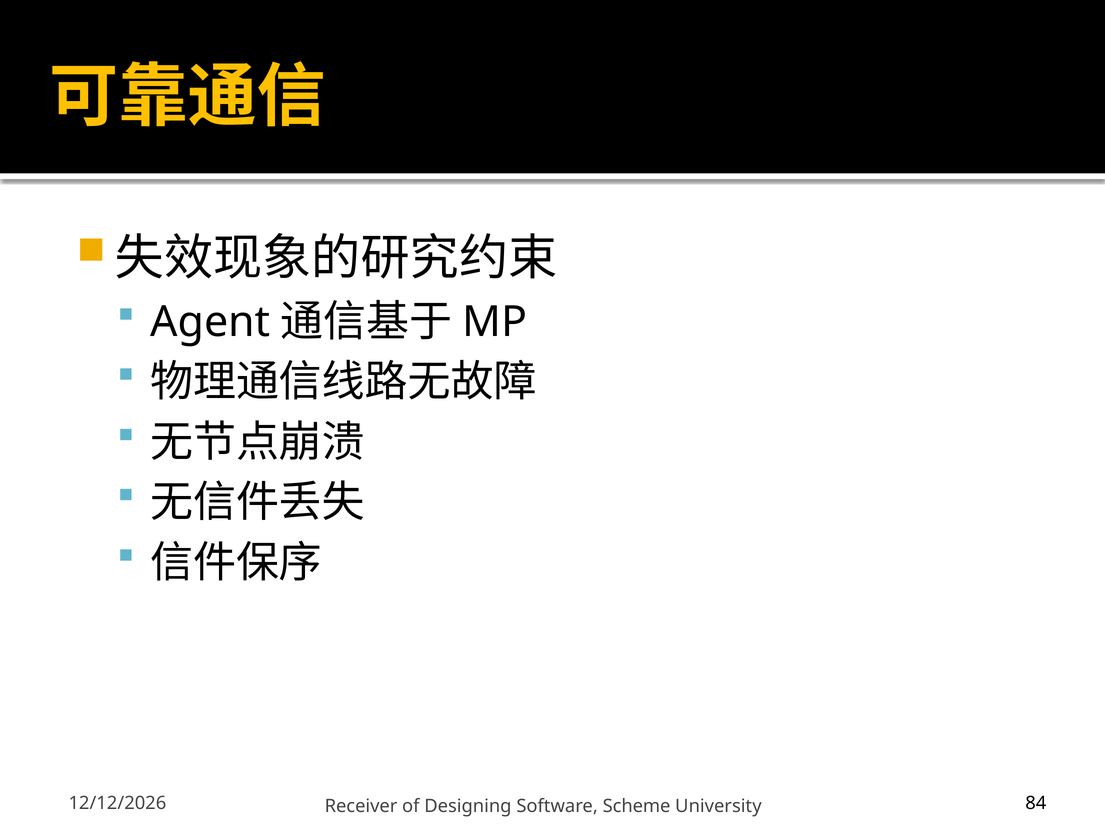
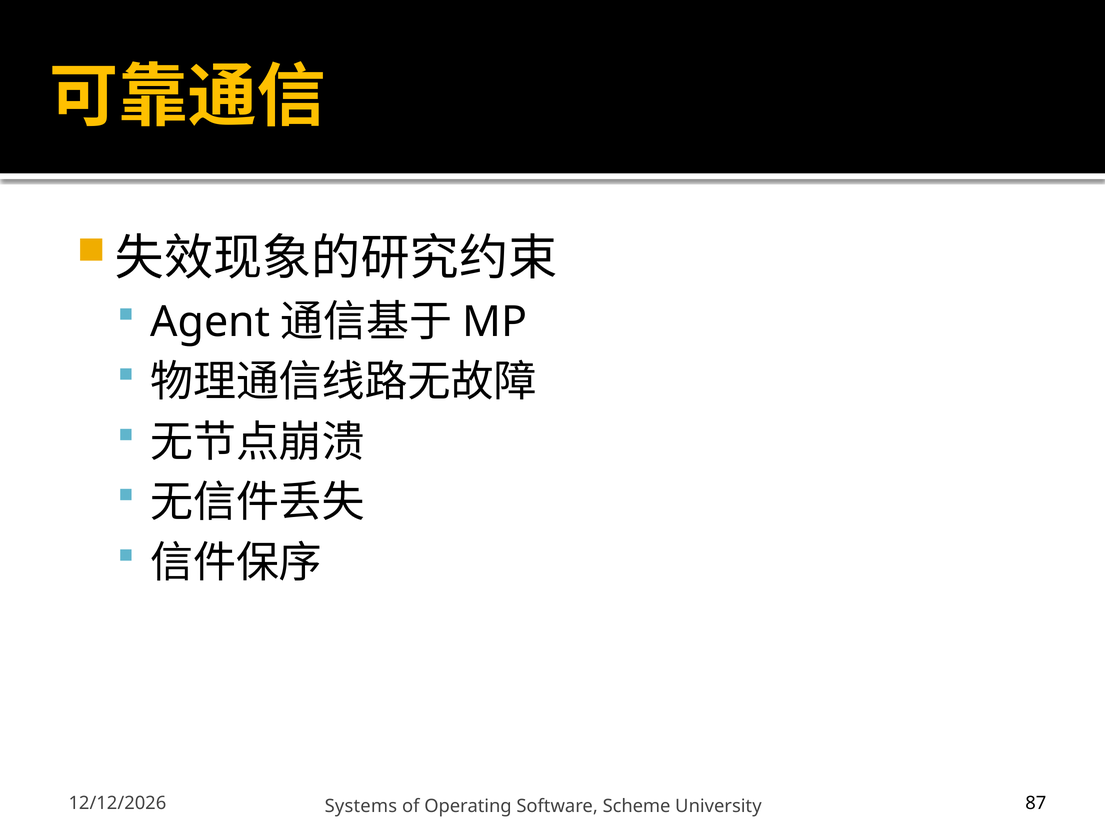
Receiver: Receiver -> Systems
Designing: Designing -> Operating
84: 84 -> 87
